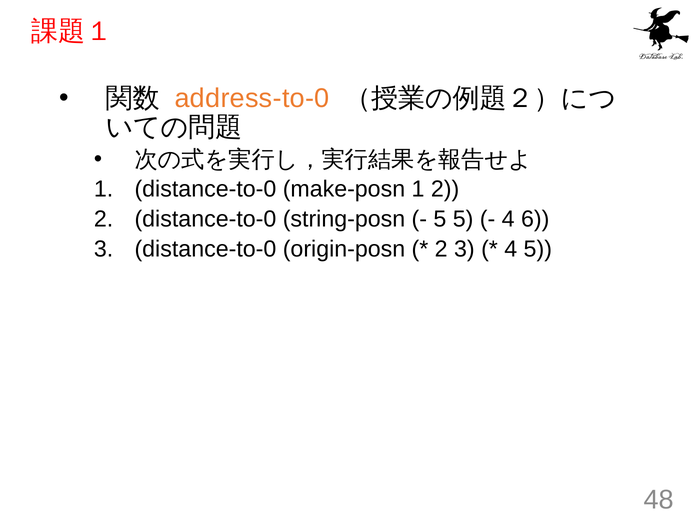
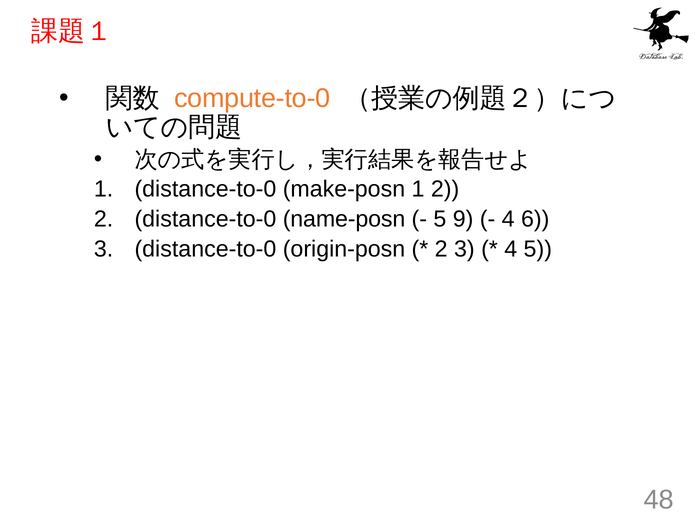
address-to-0: address-to-0 -> compute-to-0
string-posn: string-posn -> name-posn
5 5: 5 -> 9
